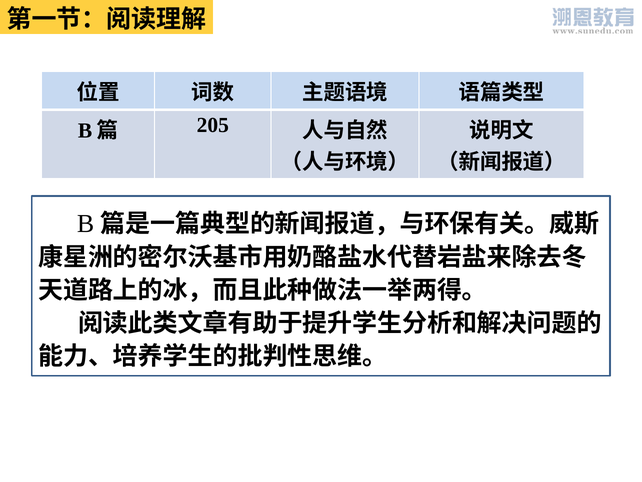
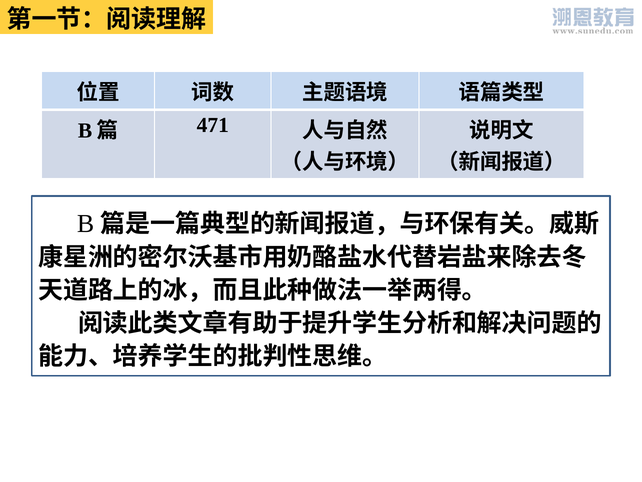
205: 205 -> 471
